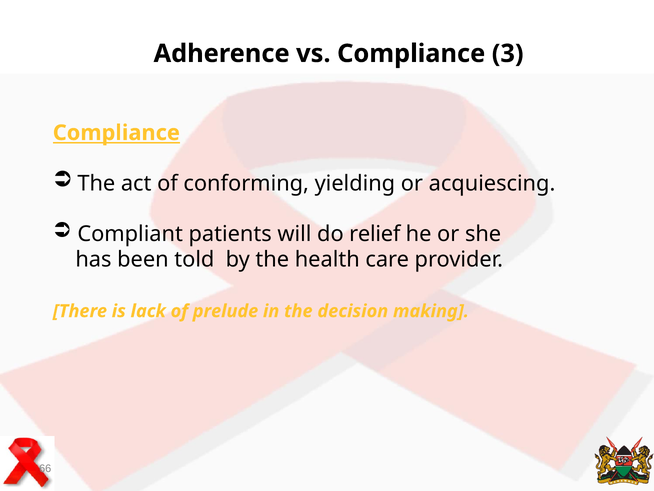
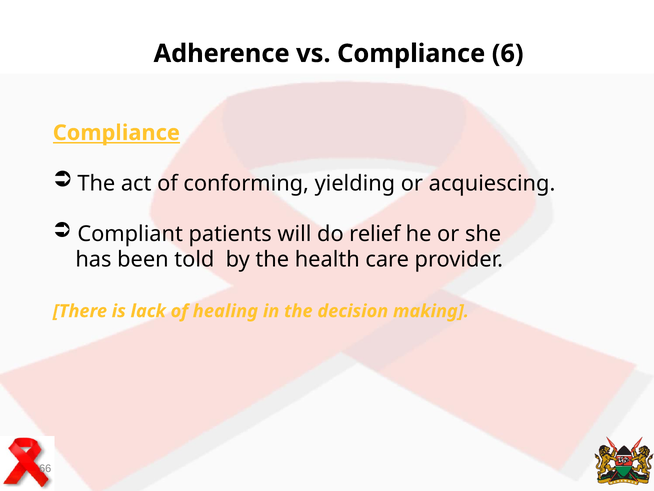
3: 3 -> 6
prelude: prelude -> healing
